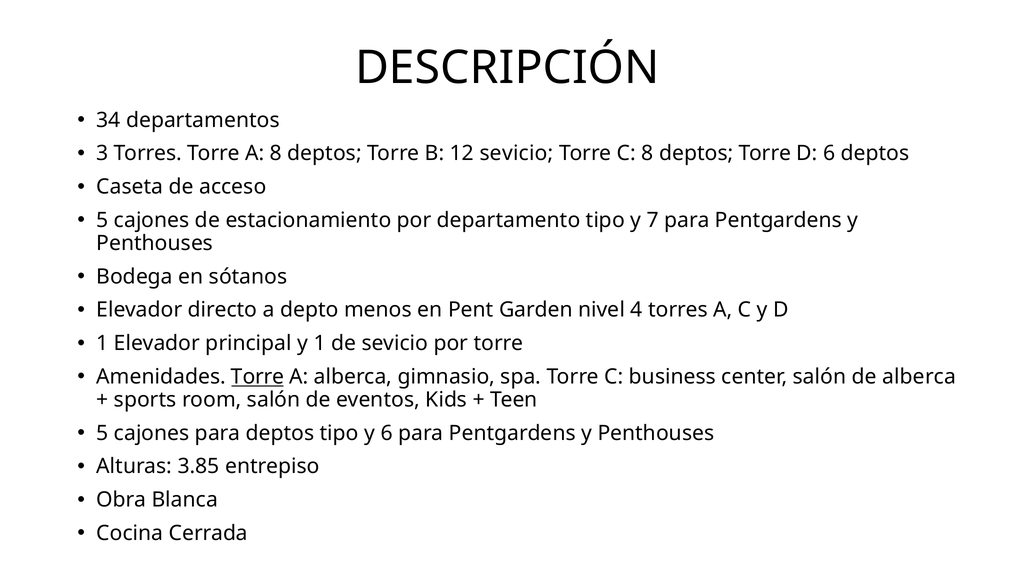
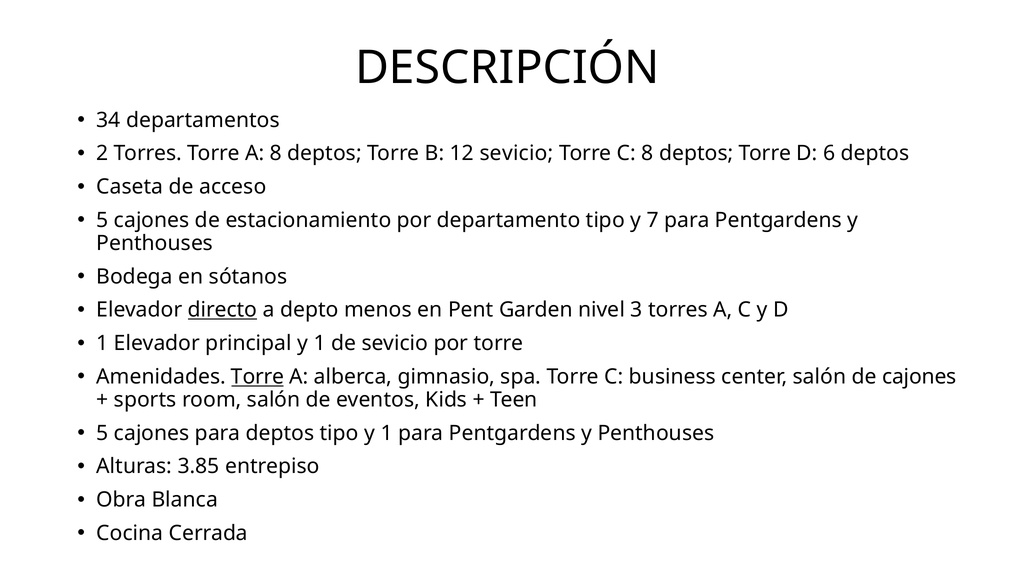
3: 3 -> 2
directo underline: none -> present
4: 4 -> 3
de alberca: alberca -> cajones
tipo y 6: 6 -> 1
